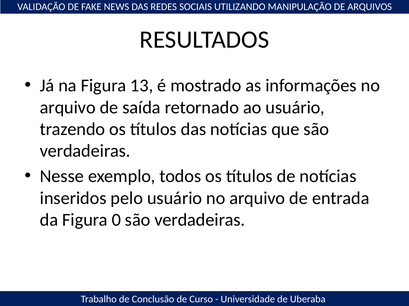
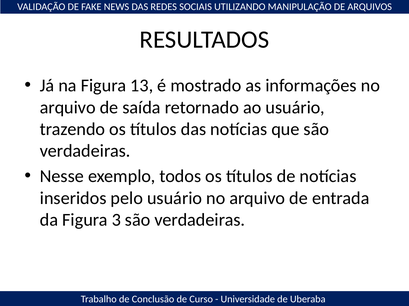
0: 0 -> 3
